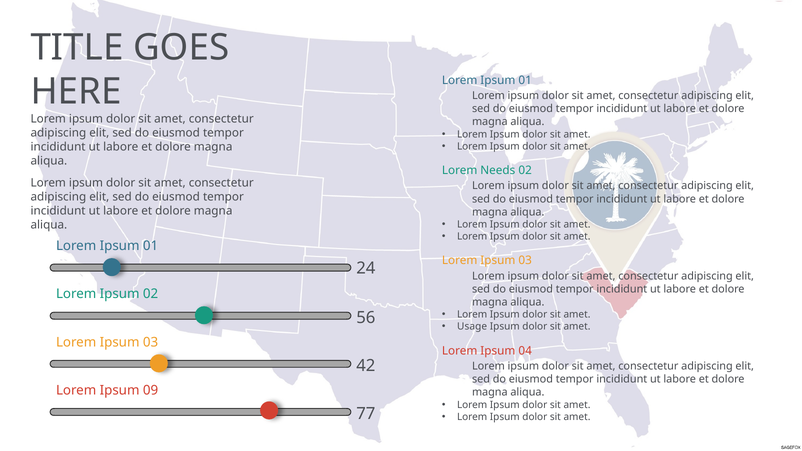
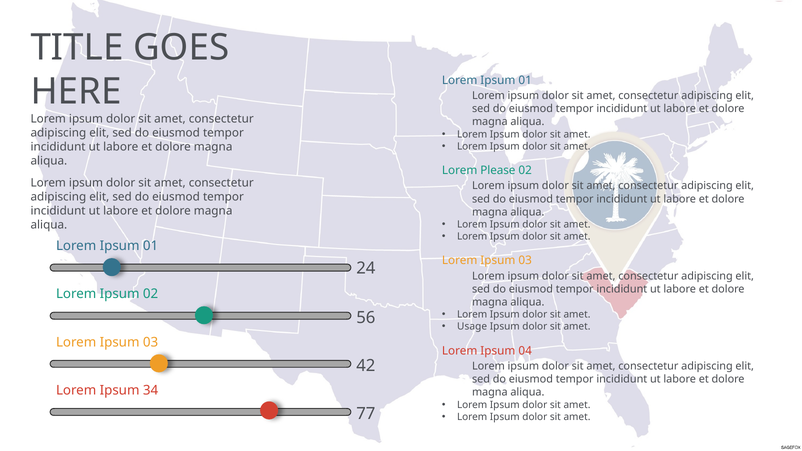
Needs: Needs -> Please
09: 09 -> 34
